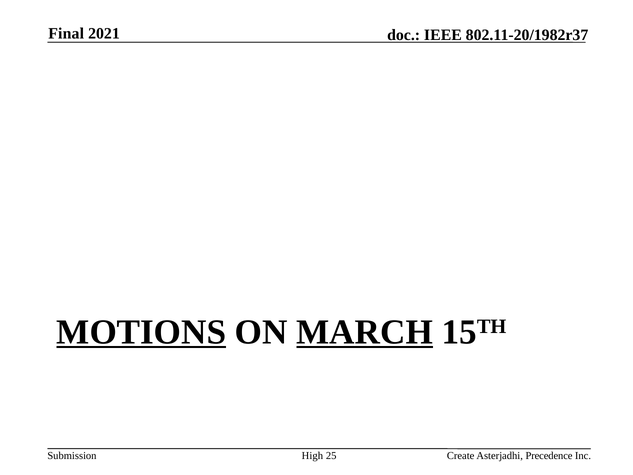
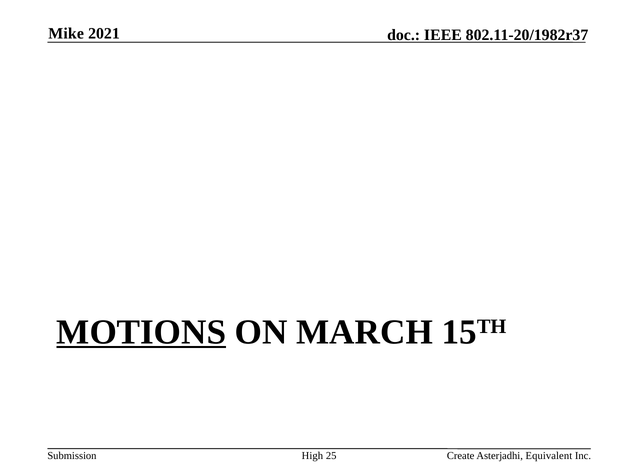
Final: Final -> Mike
MARCH underline: present -> none
Precedence: Precedence -> Equivalent
